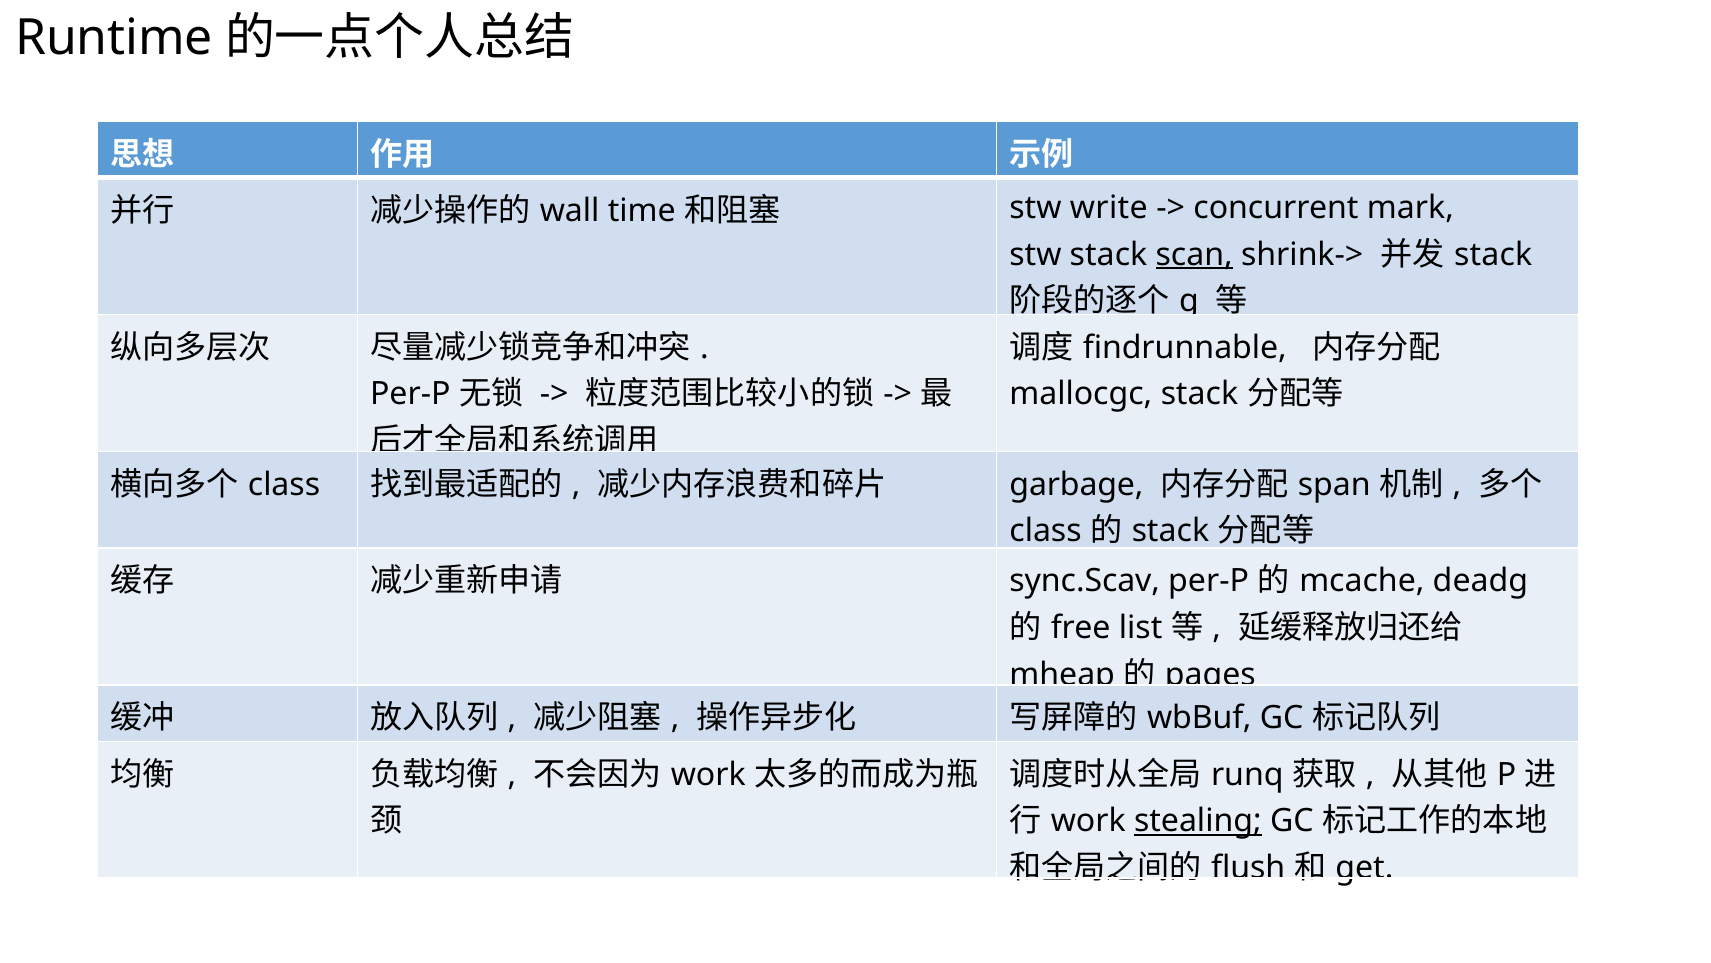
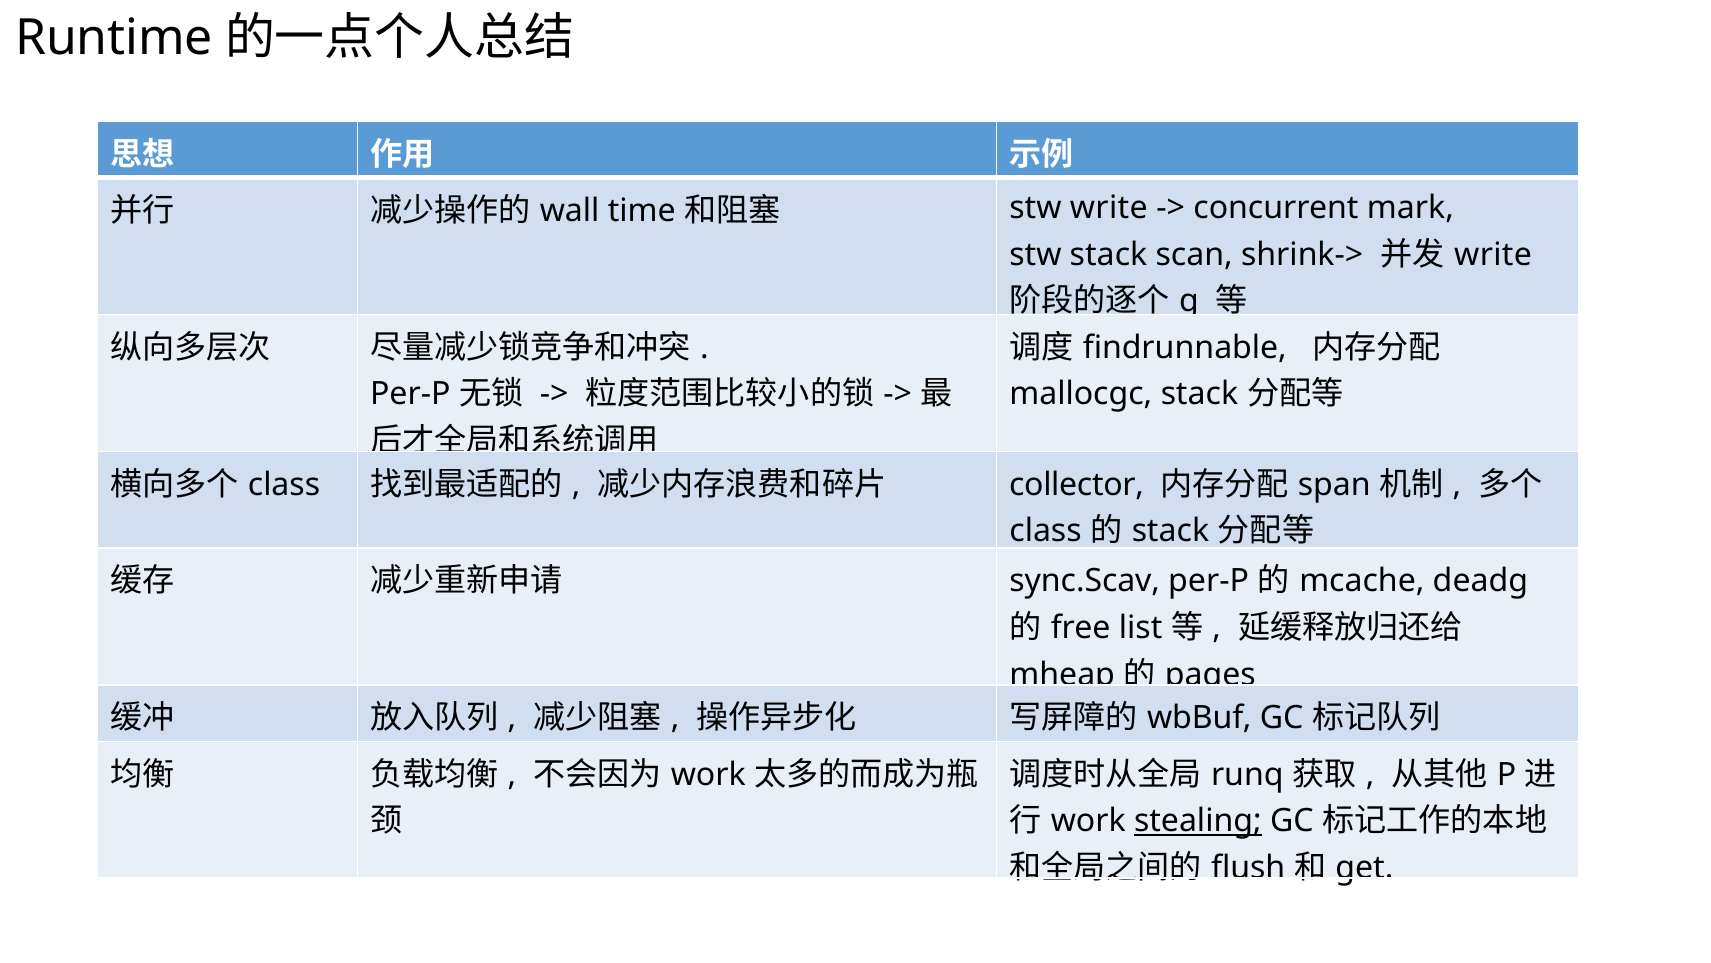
scan underline: present -> none
stack at (1493, 254): stack -> write
garbage: garbage -> collector
